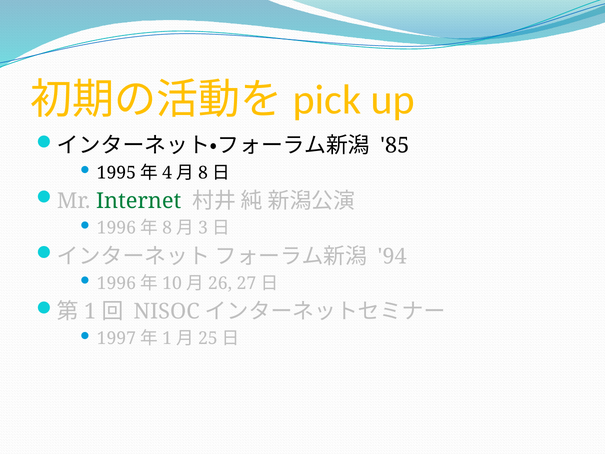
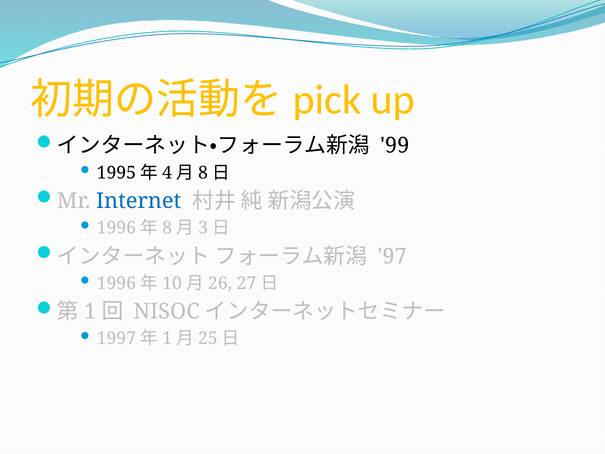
85: 85 -> 99
Internet colour: green -> blue
94: 94 -> 97
